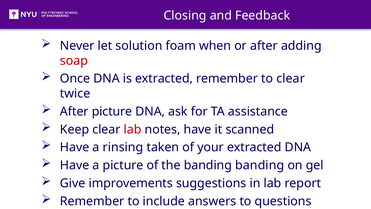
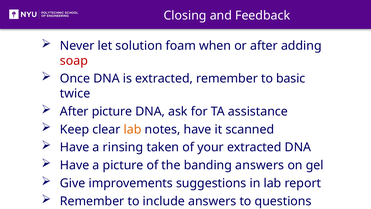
to clear: clear -> basic
lab at (133, 129) colour: red -> orange
banding banding: banding -> answers
